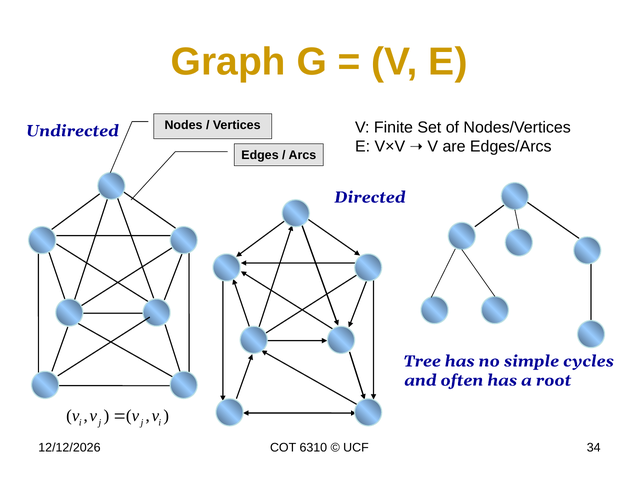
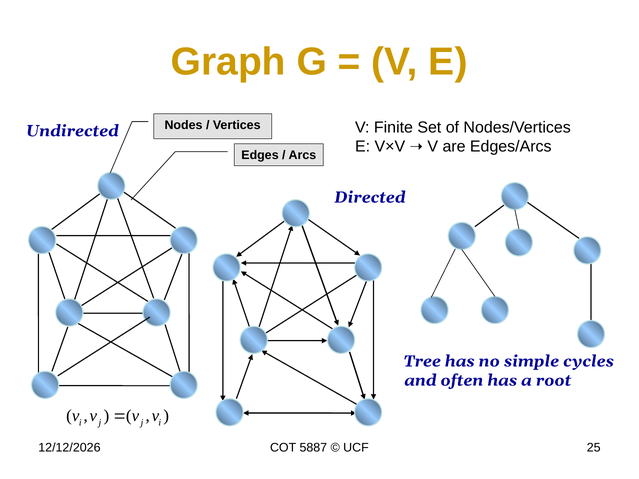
6310: 6310 -> 5887
34: 34 -> 25
